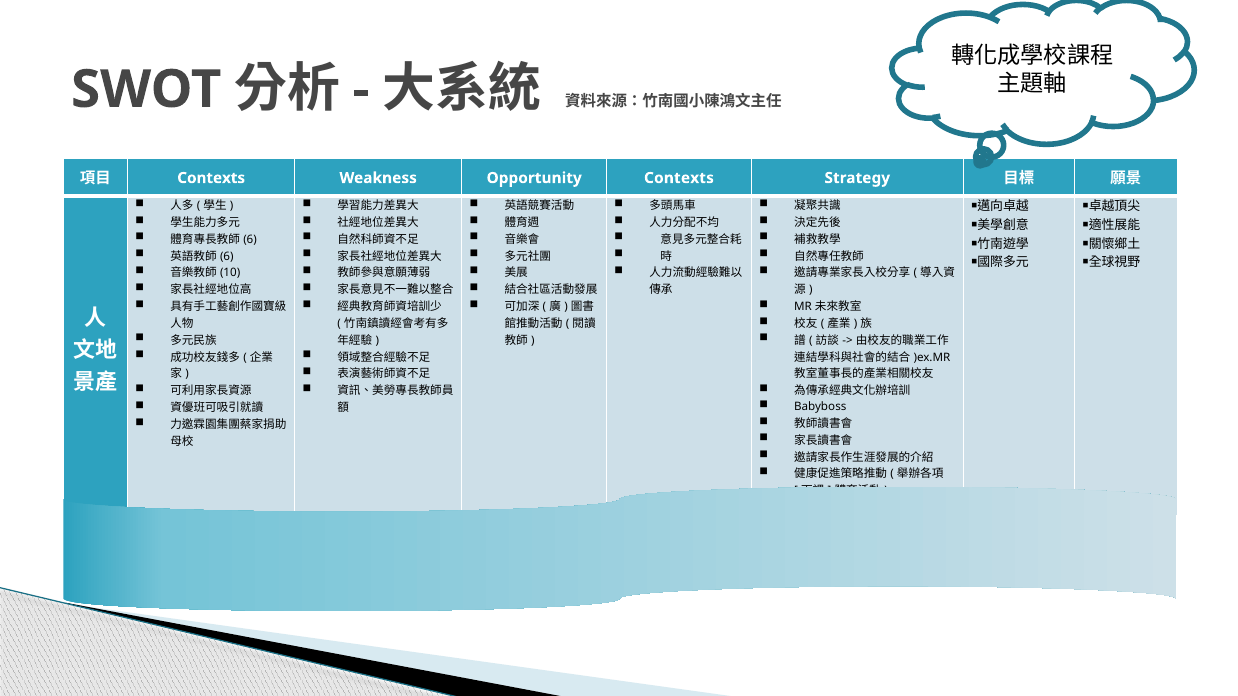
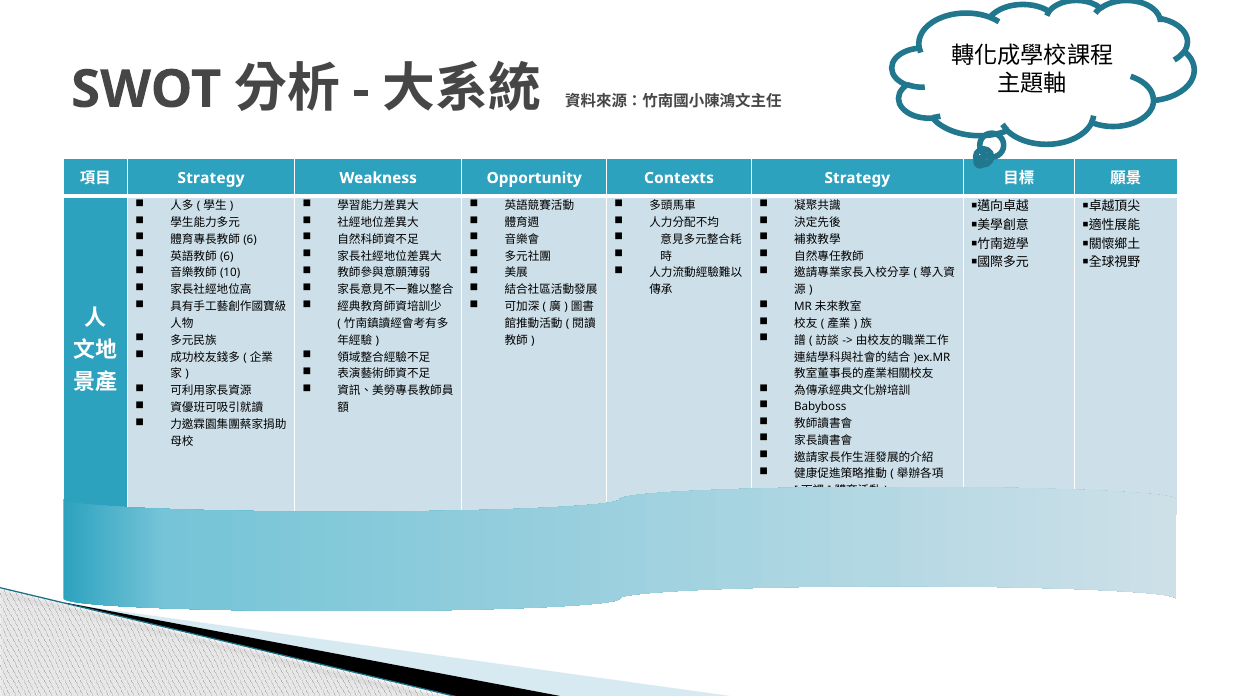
Contexts at (211, 178): Contexts -> Strategy
